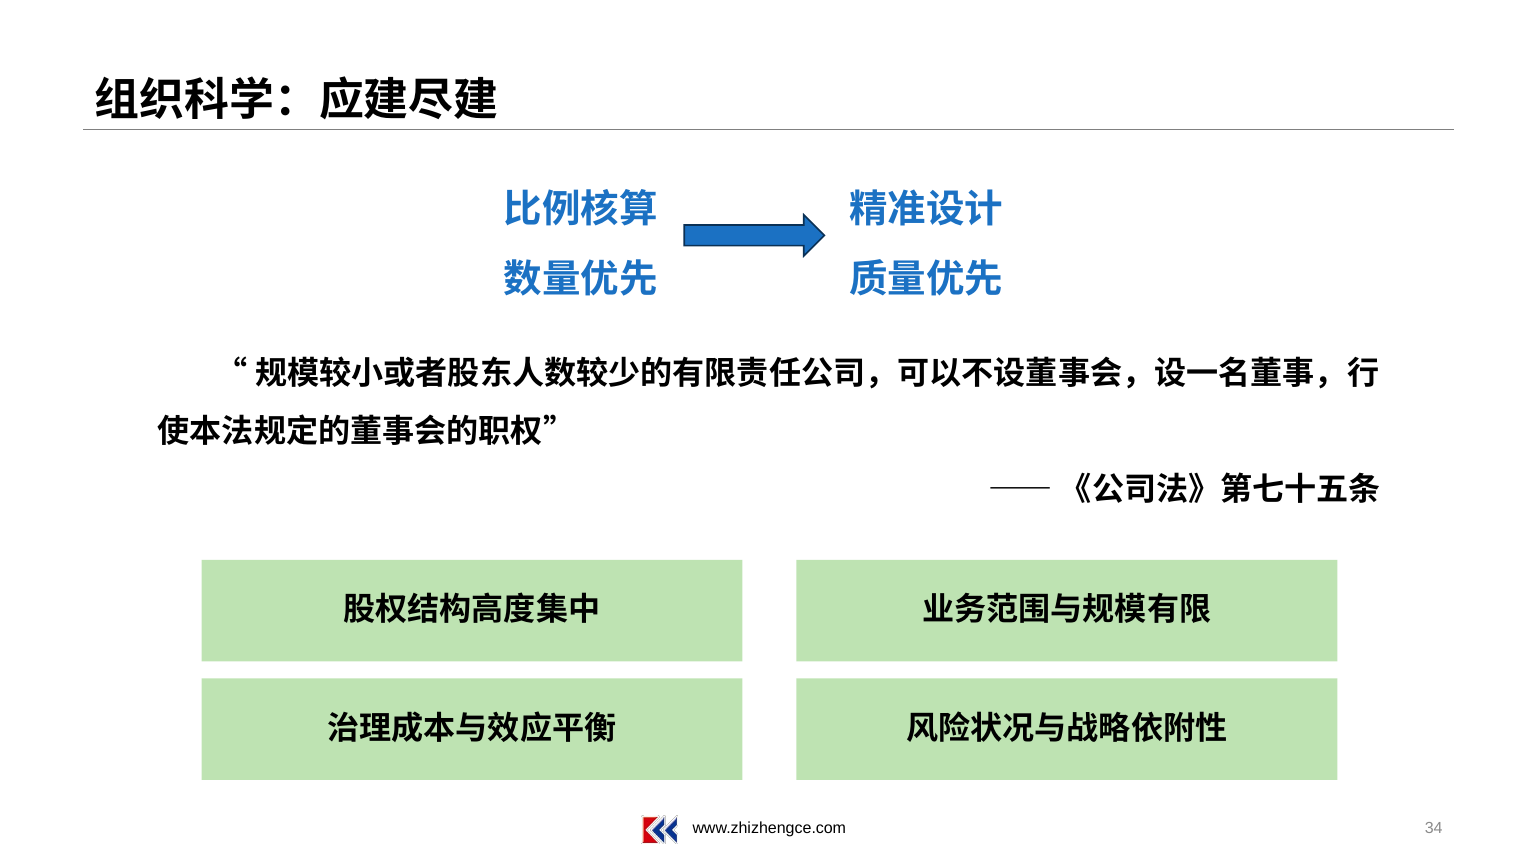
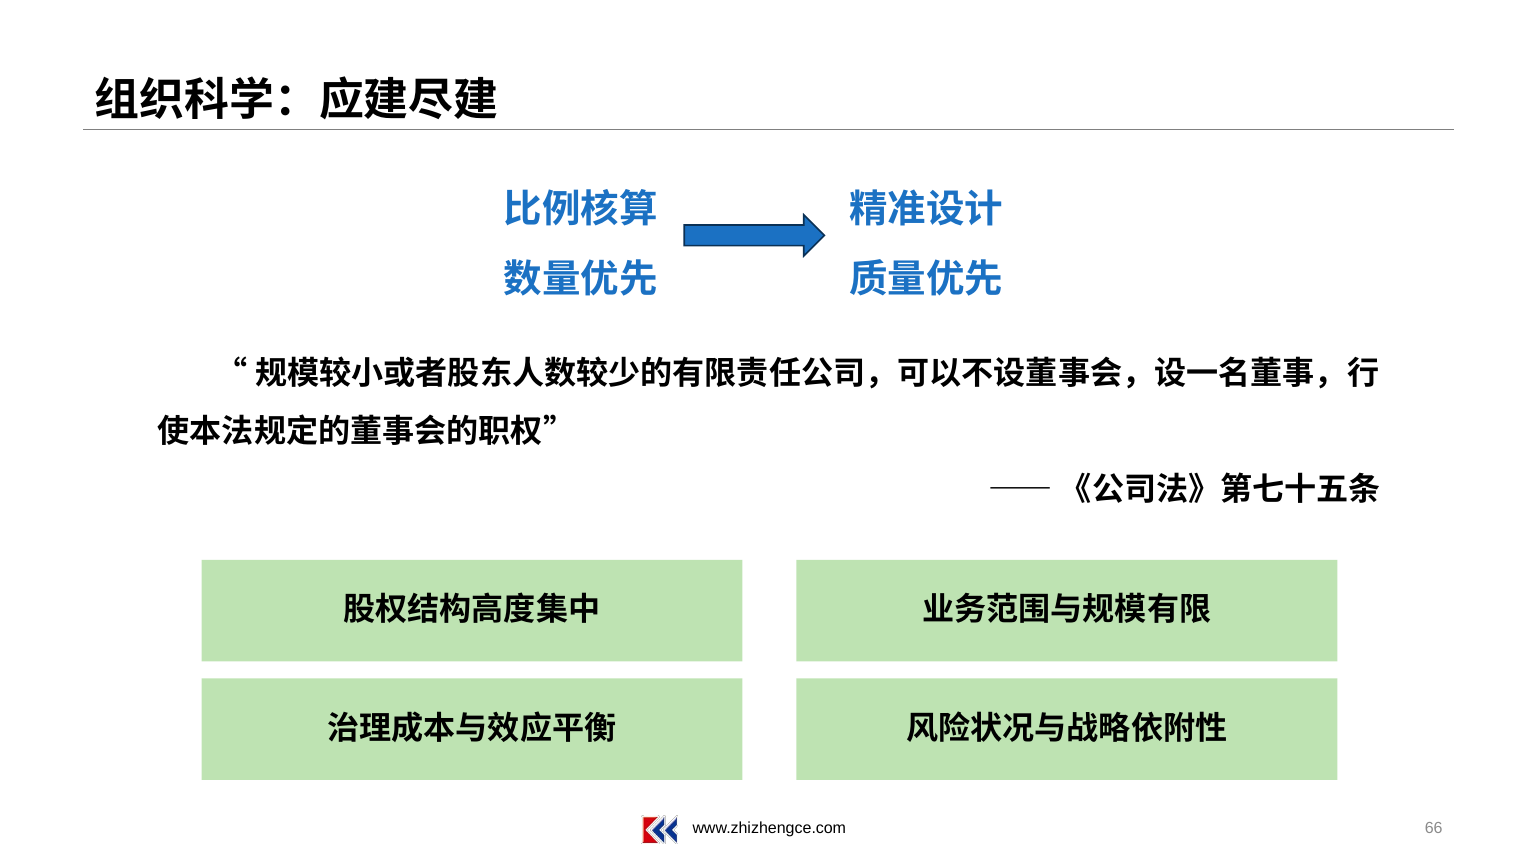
34: 34 -> 66
